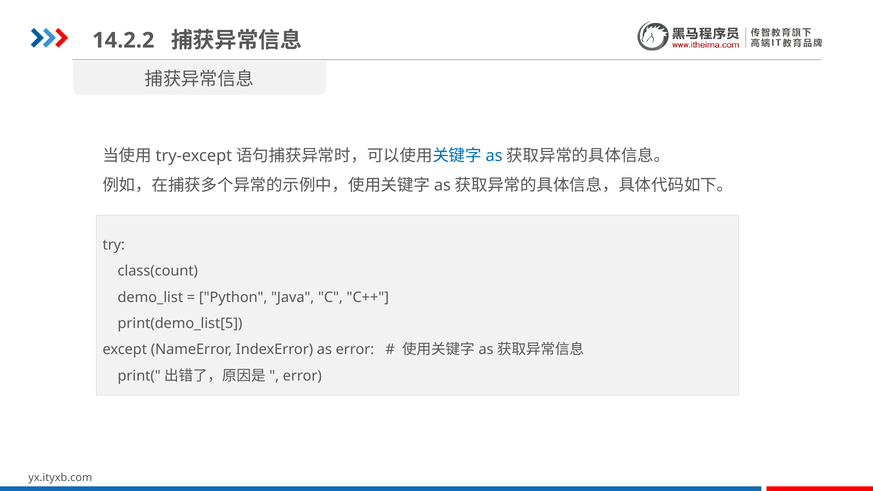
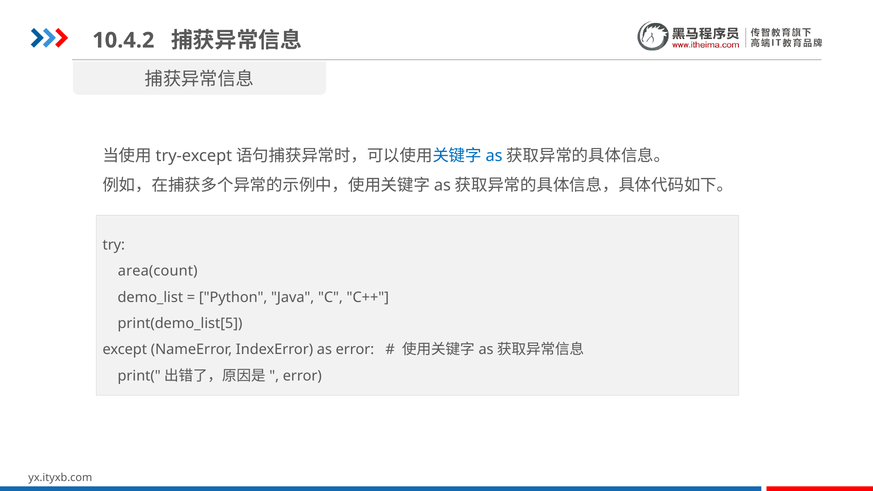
14.2.2: 14.2.2 -> 10.4.2
class(count: class(count -> area(count
